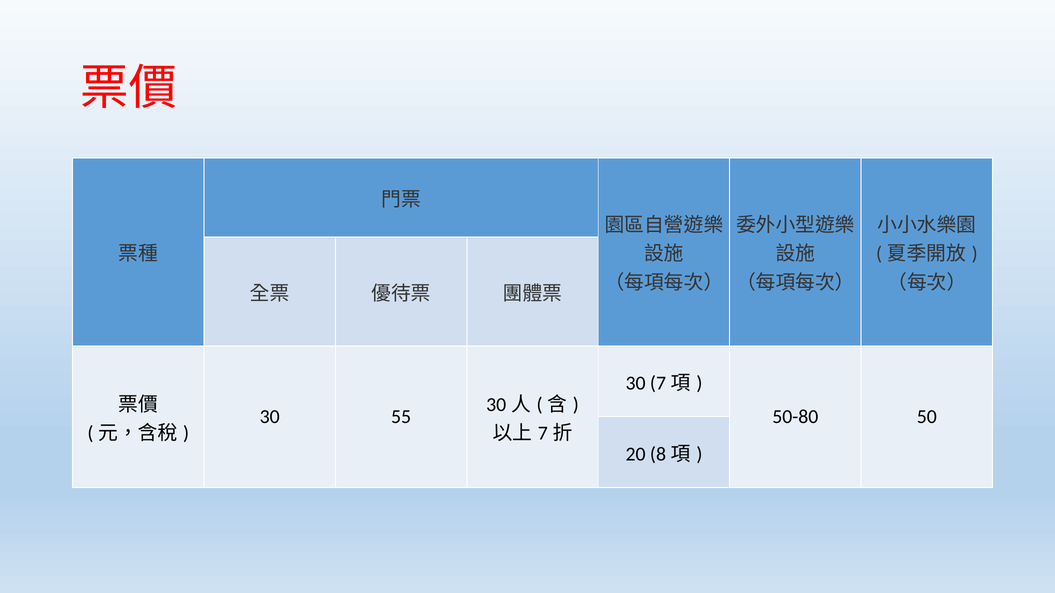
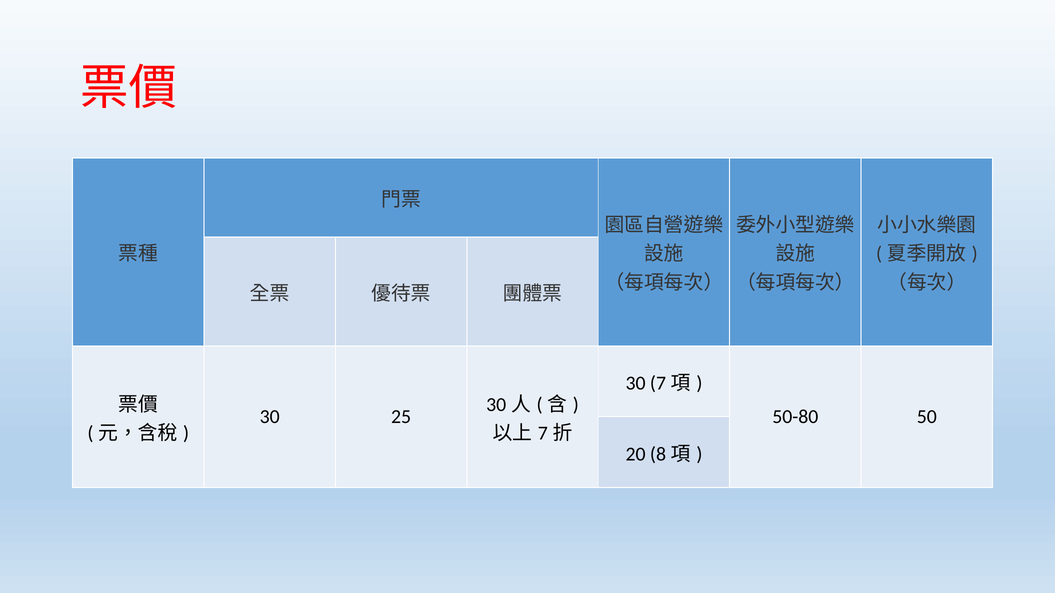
55: 55 -> 25
